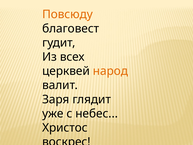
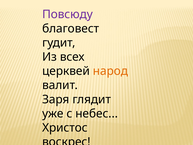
Повсюду colour: orange -> purple
